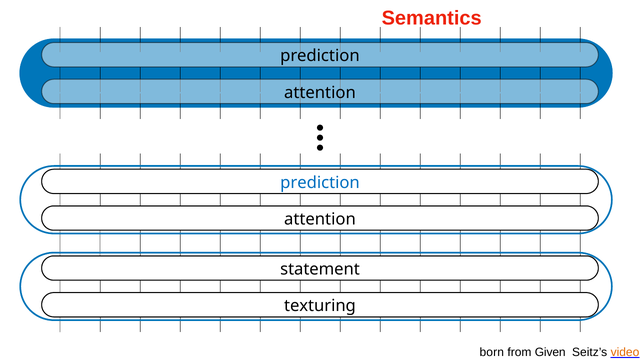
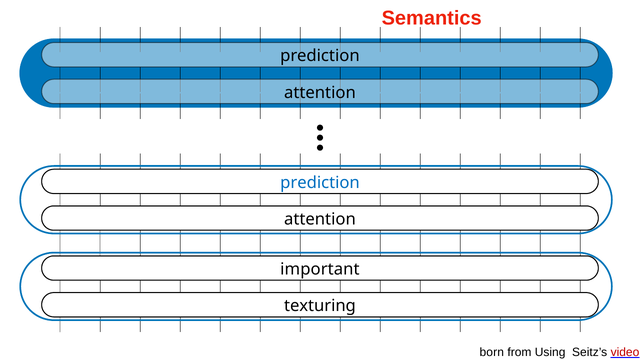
statement: statement -> important
Given: Given -> Using
video colour: orange -> red
